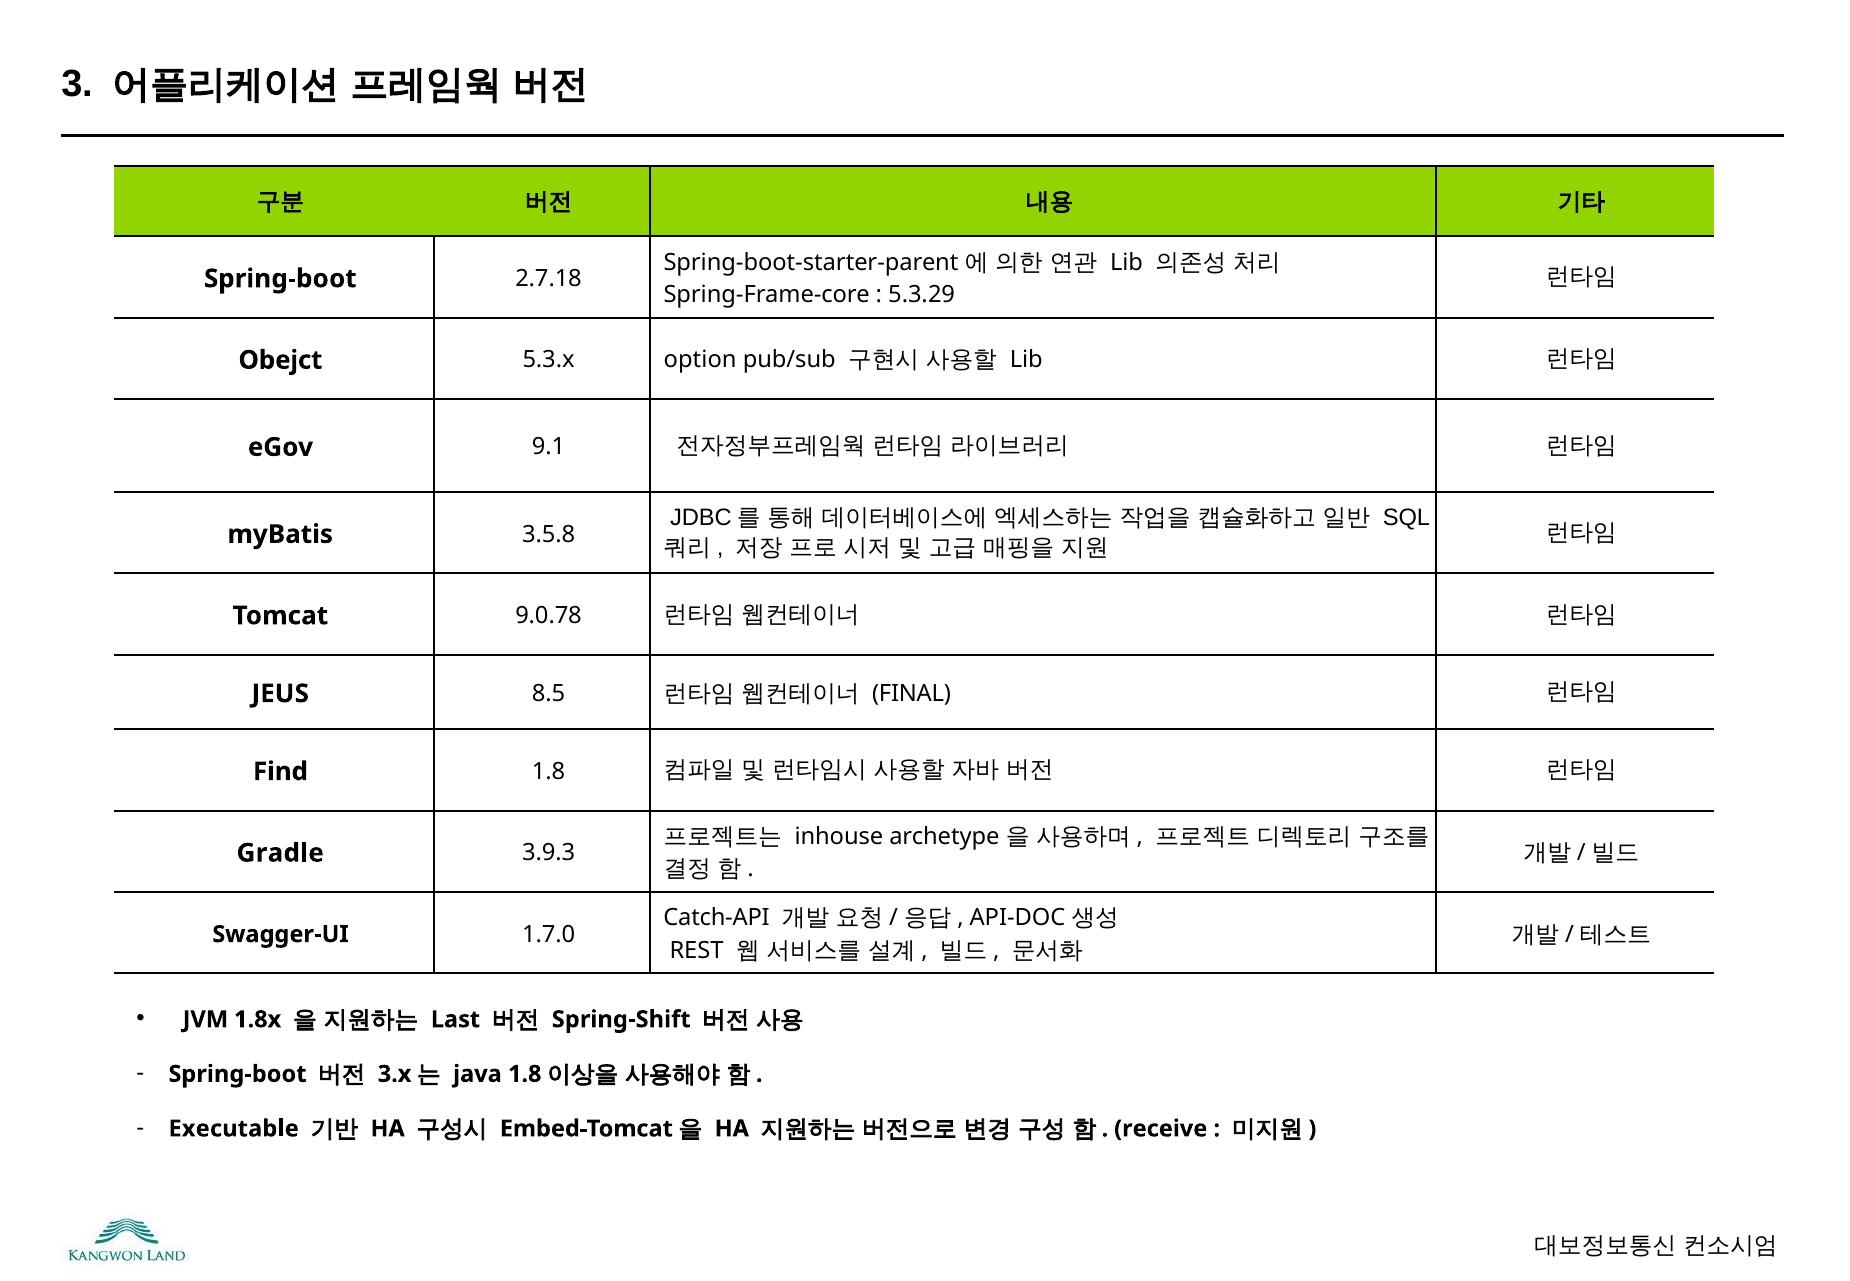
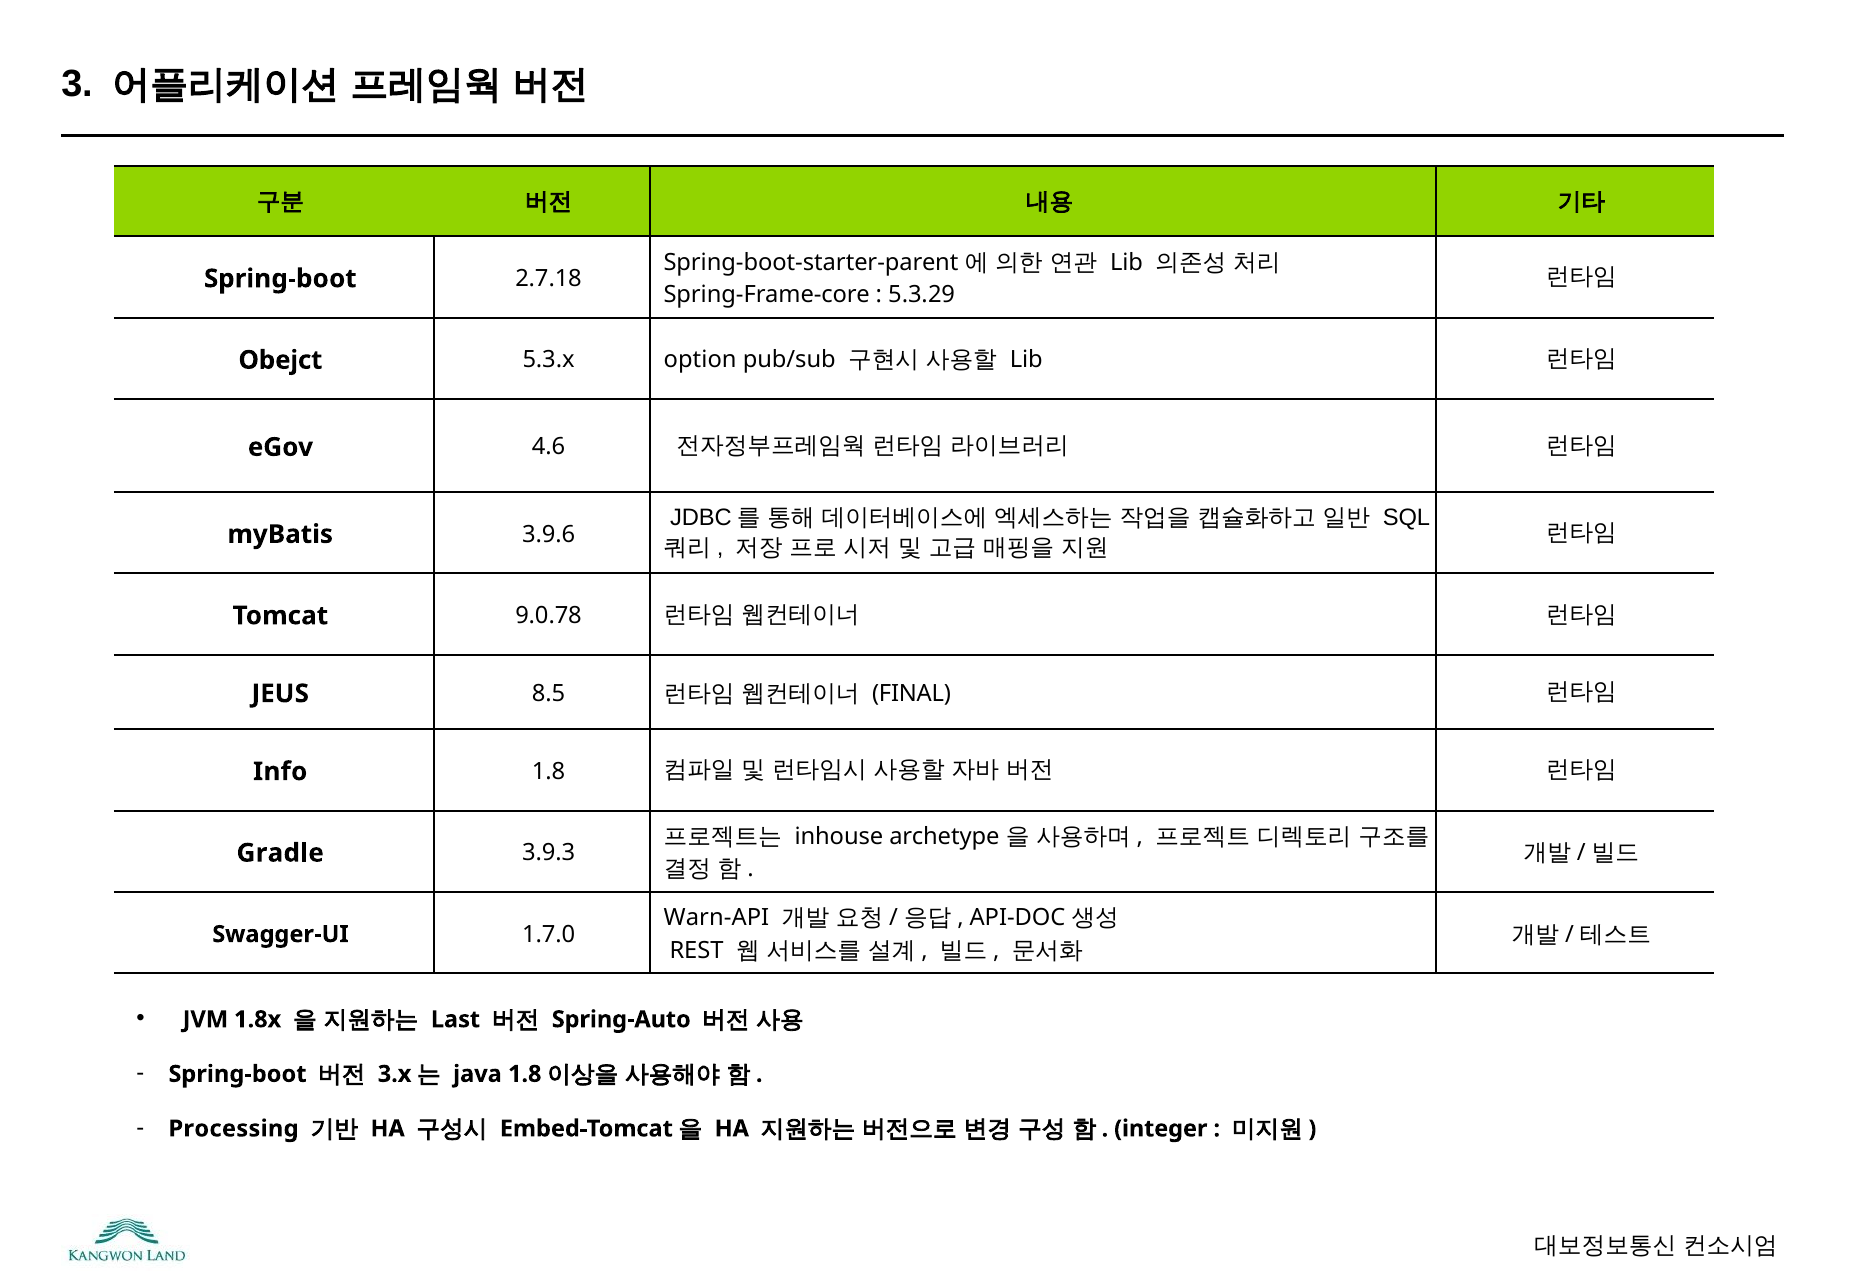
9.1: 9.1 -> 4.6
3.5.8: 3.5.8 -> 3.9.6
Find: Find -> Info
Catch-API: Catch-API -> Warn-API
Spring-Shift: Spring-Shift -> Spring-Auto
Executable: Executable -> Processing
receive: receive -> integer
